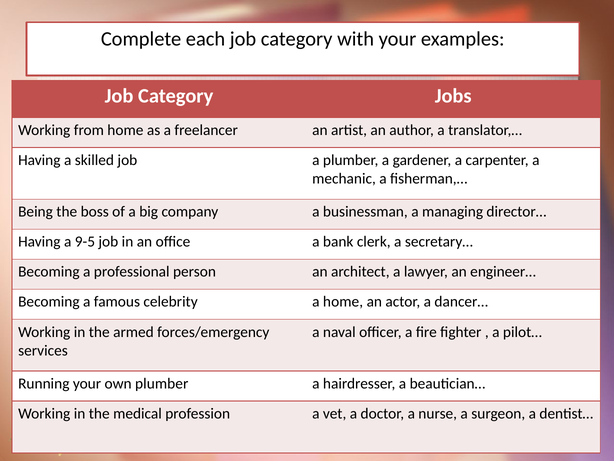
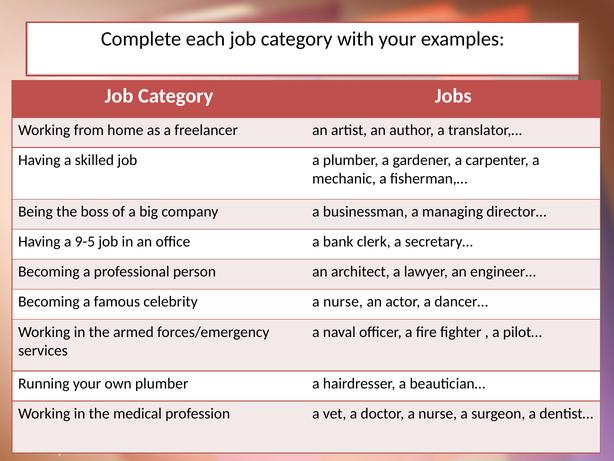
celebrity a home: home -> nurse
